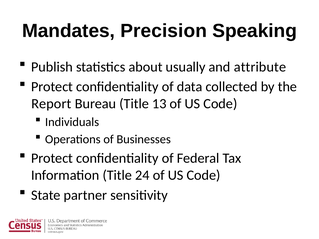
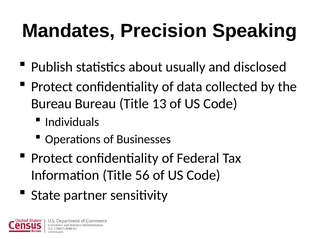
attribute: attribute -> disclosed
Report at (51, 104): Report -> Bureau
24: 24 -> 56
